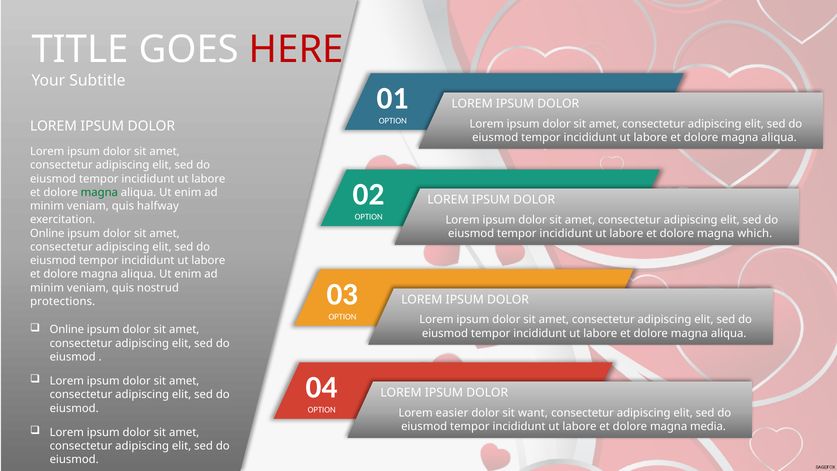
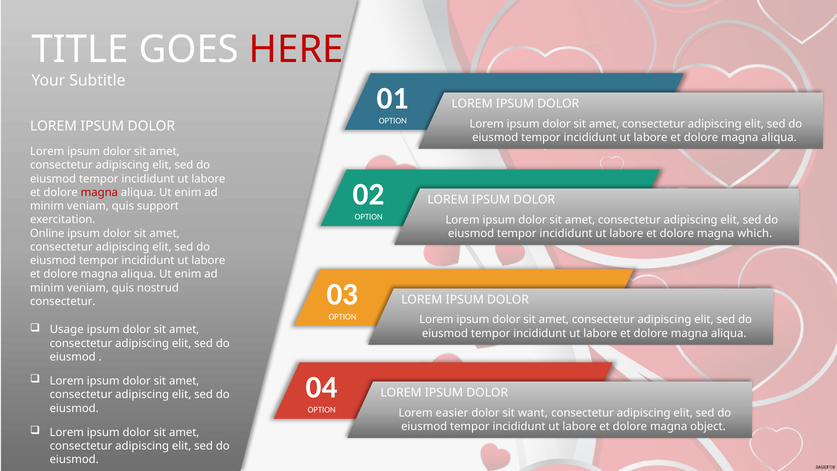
magna at (99, 192) colour: green -> red
halfway: halfway -> support
protections at (63, 301): protections -> consectetur
Online at (67, 330): Online -> Usage
media: media -> object
